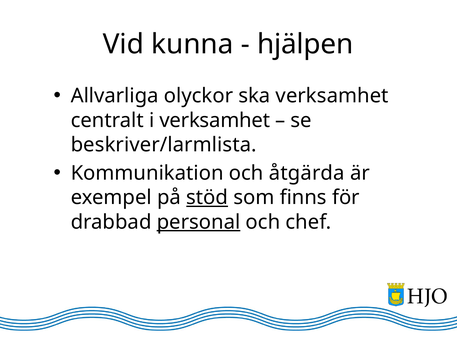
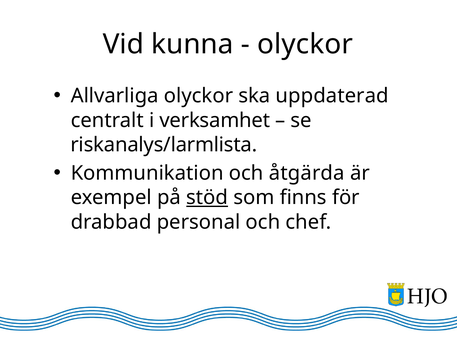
hjälpen at (305, 44): hjälpen -> olyckor
ska verksamhet: verksamhet -> uppdaterad
beskriver/larmlista: beskriver/larmlista -> riskanalys/larmlista
personal underline: present -> none
